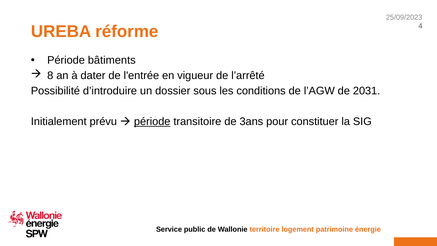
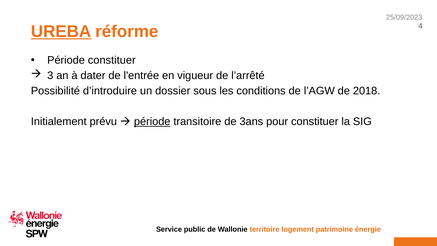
UREBA underline: none -> present
Période bâtiments: bâtiments -> constituer
8: 8 -> 3
2031: 2031 -> 2018
